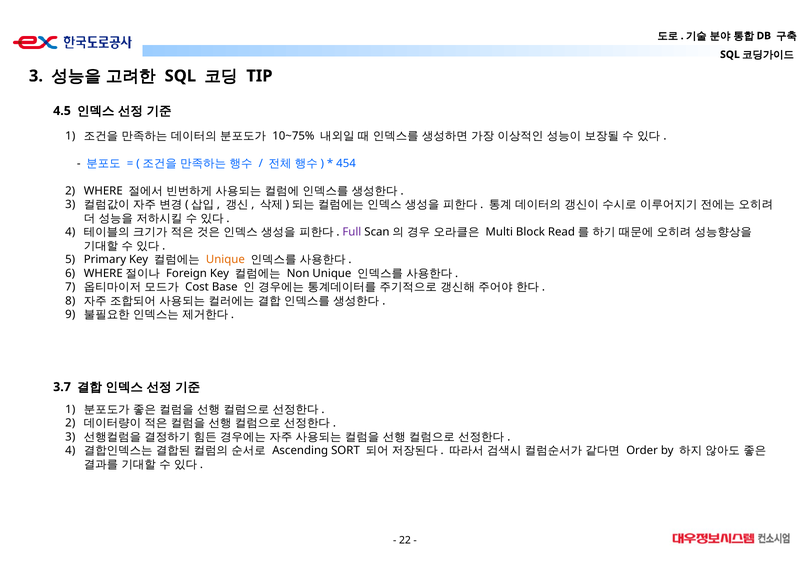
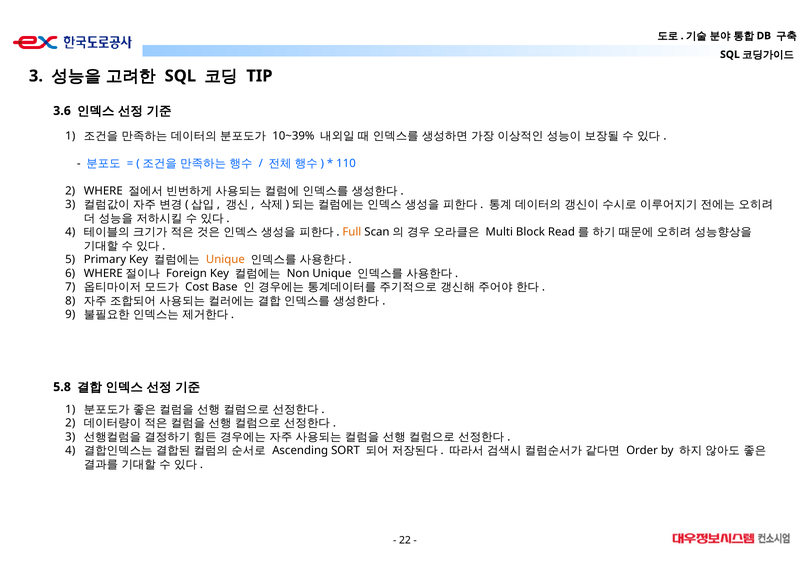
4.5: 4.5 -> 3.6
10~75%: 10~75% -> 10~39%
454: 454 -> 110
Full colour: purple -> orange
3.7: 3.7 -> 5.8
